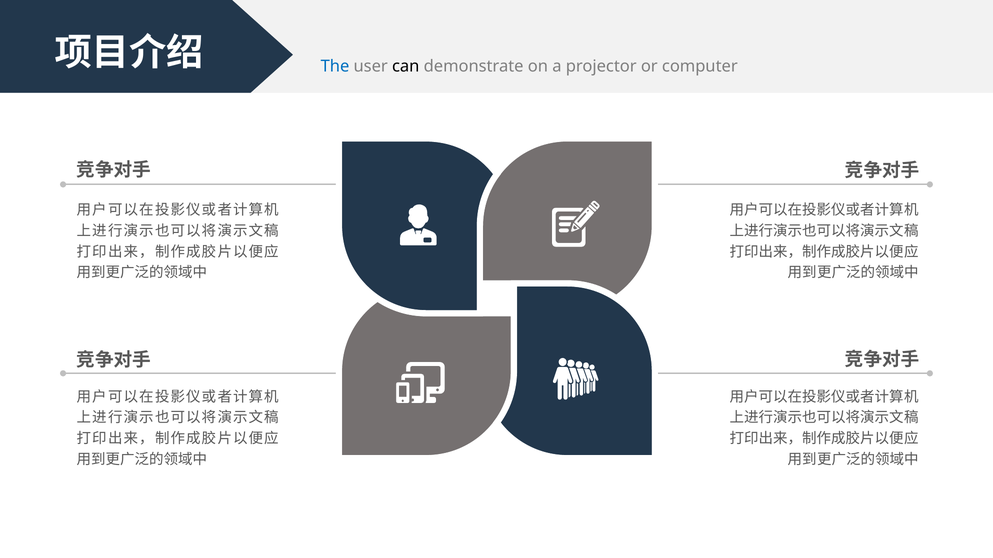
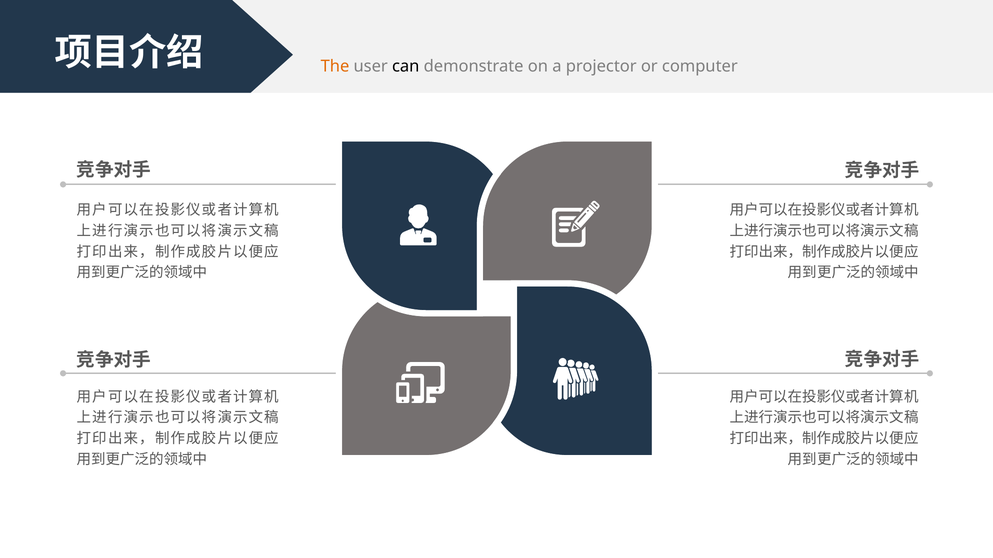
The colour: blue -> orange
